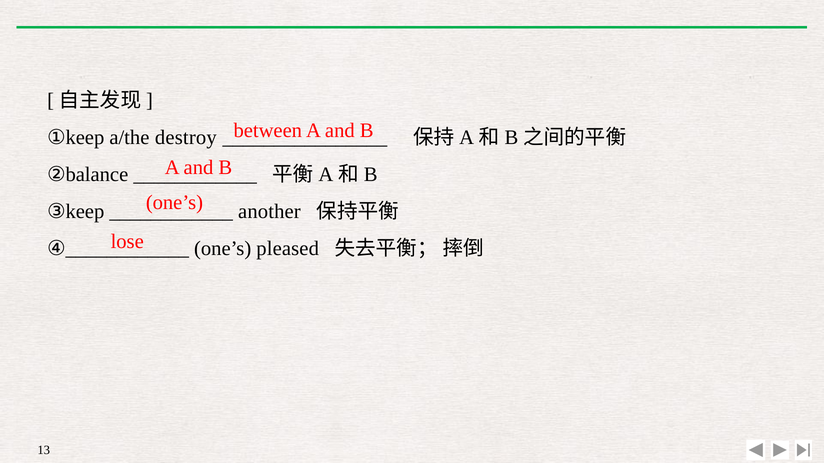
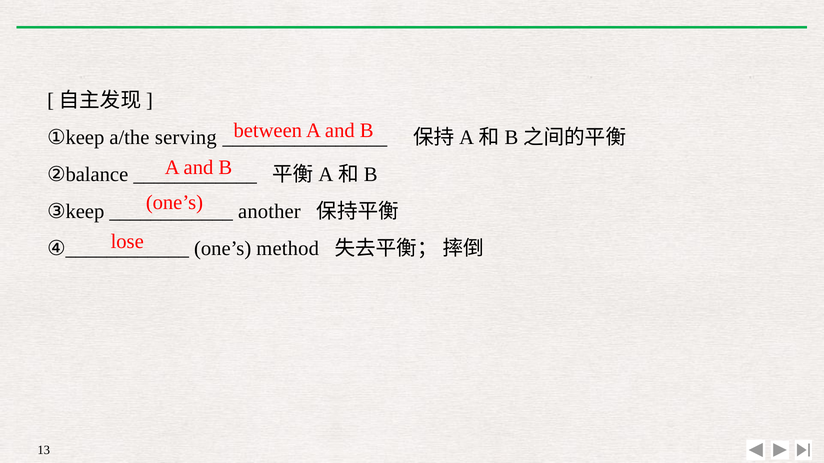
destroy: destroy -> serving
pleased: pleased -> method
